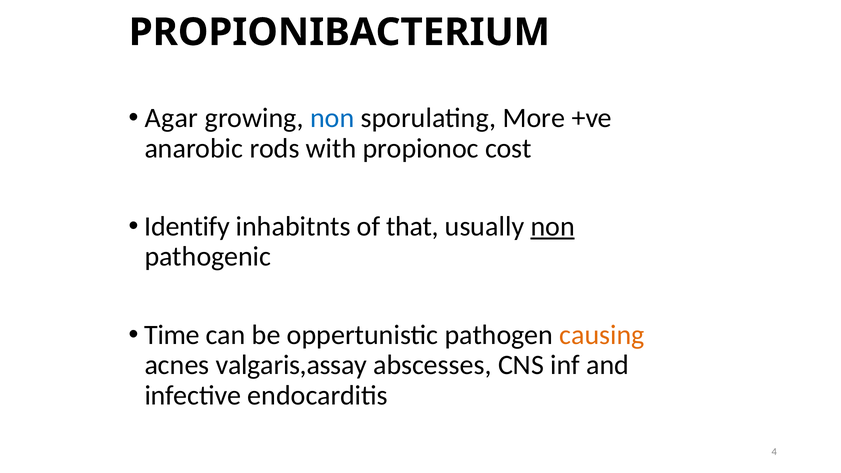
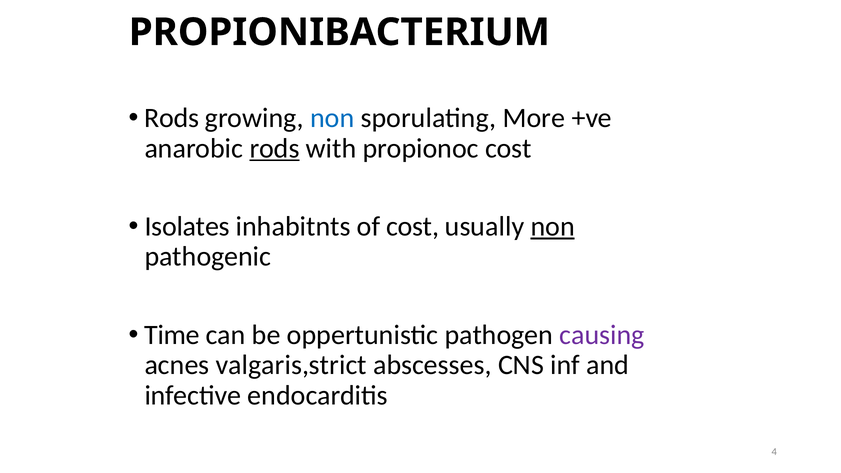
Agar at (171, 118): Agar -> Rods
rods at (275, 148) underline: none -> present
Identify: Identify -> Isolates
of that: that -> cost
causing colour: orange -> purple
valgaris,assay: valgaris,assay -> valgaris,strict
